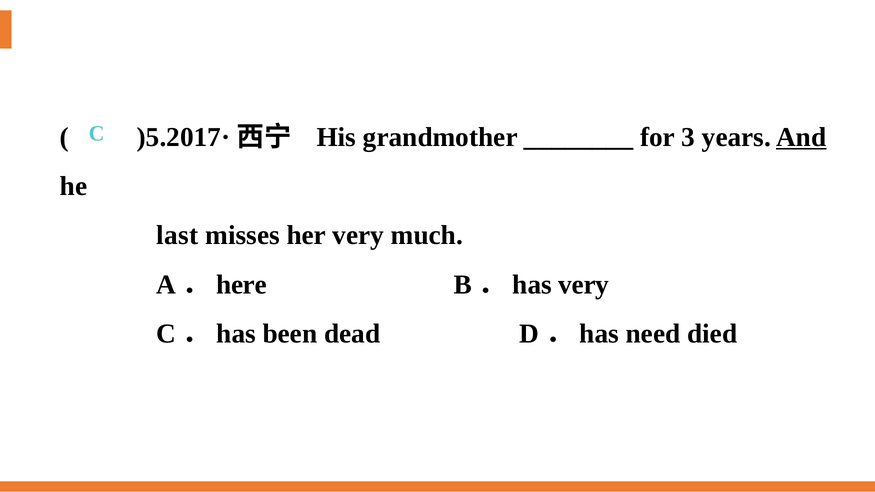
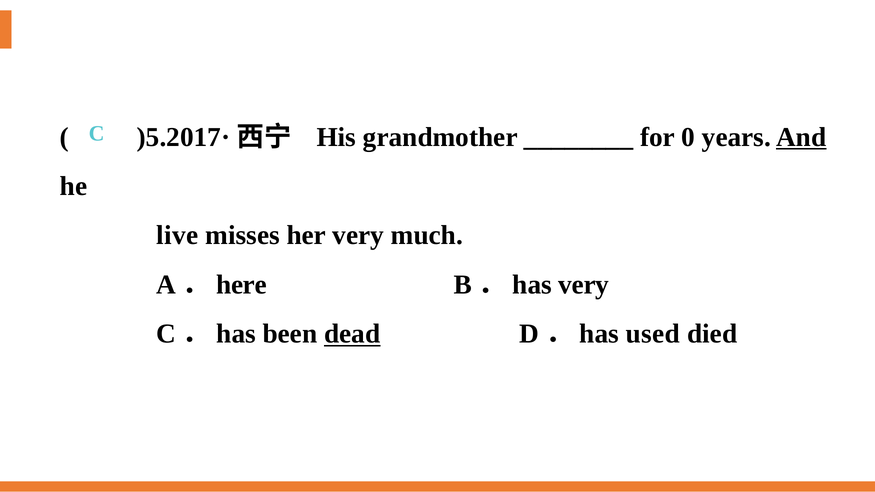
3: 3 -> 0
last: last -> live
dead underline: none -> present
need: need -> used
